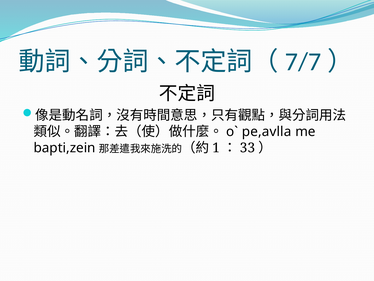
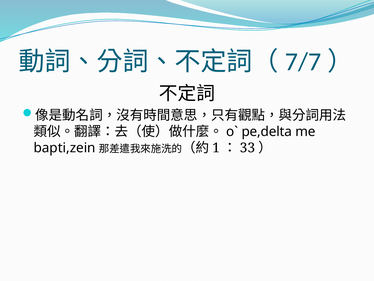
pe,avlla: pe,avlla -> pe,delta
